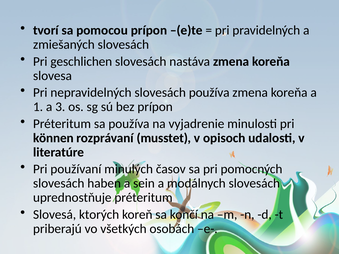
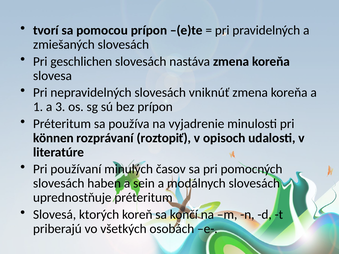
slovesách používa: používa -> vniknúť
musstet: musstet -> roztopiť
